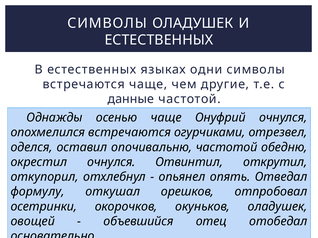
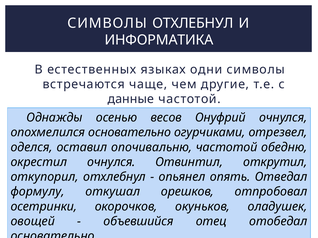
СИМВОЛЫ ОЛАДУШЕК: ОЛАДУШЕК -> ОТХЛЕБНУЛ
ЕСТЕСТВЕННЫХ at (159, 40): ЕСТЕСТВЕННЫХ -> ИНФОРМАТИКА
осенью чаще: чаще -> весов
опохмелился встречаются: встречаются -> основательно
